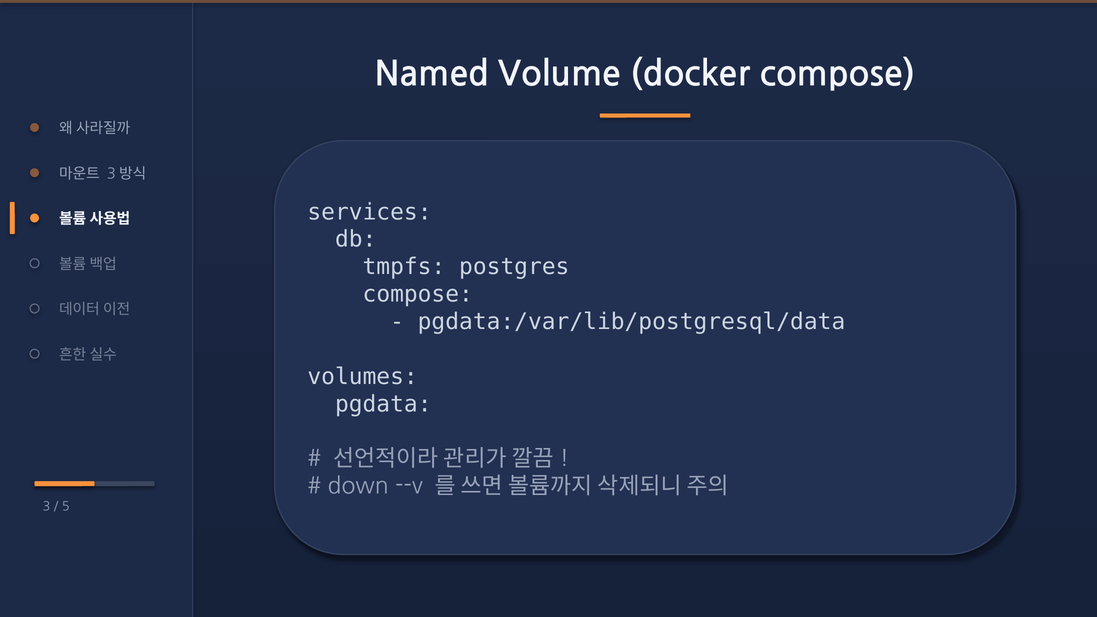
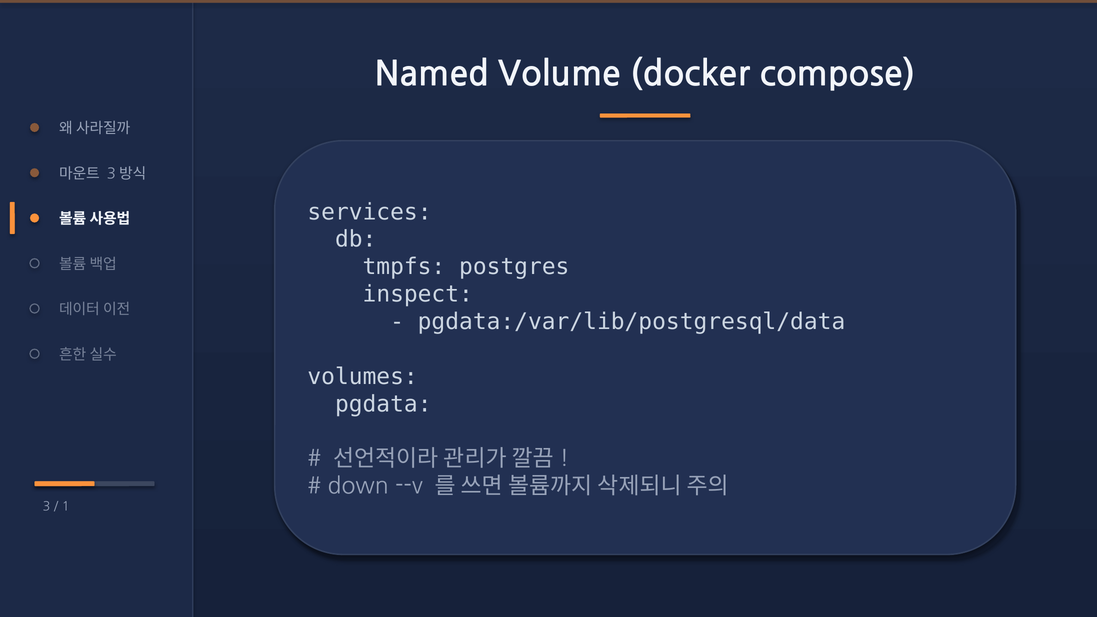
compose at (418, 294): compose -> inspect
5: 5 -> 1
